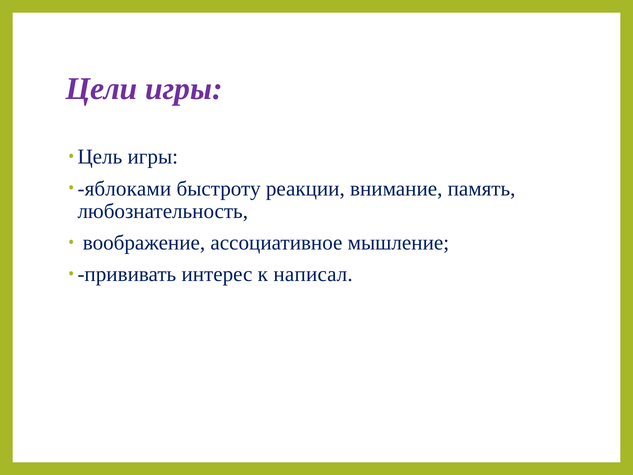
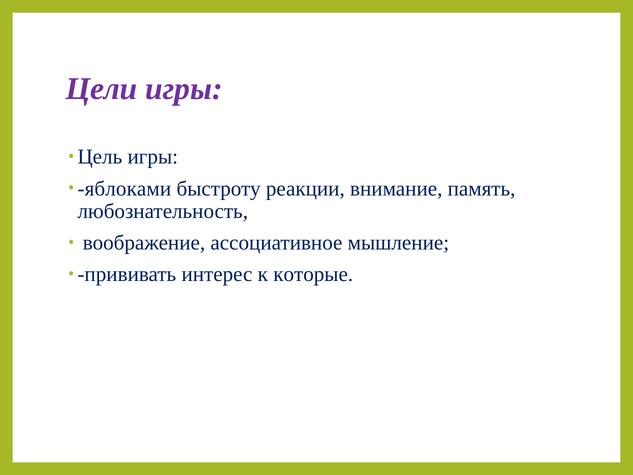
написал: написал -> которые
